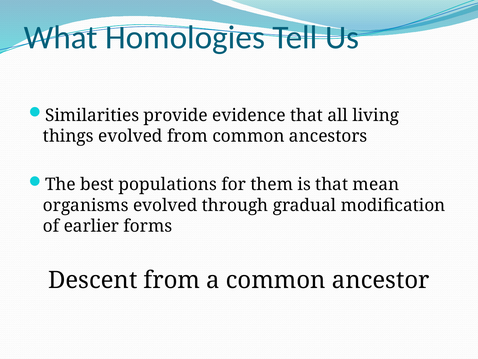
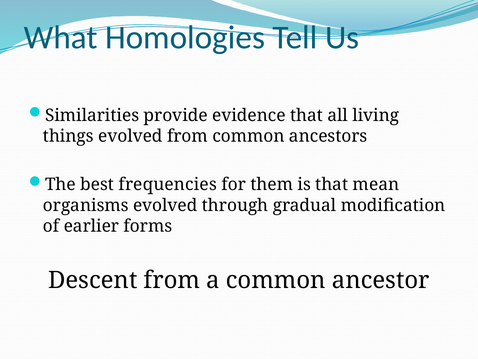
populations: populations -> frequencies
